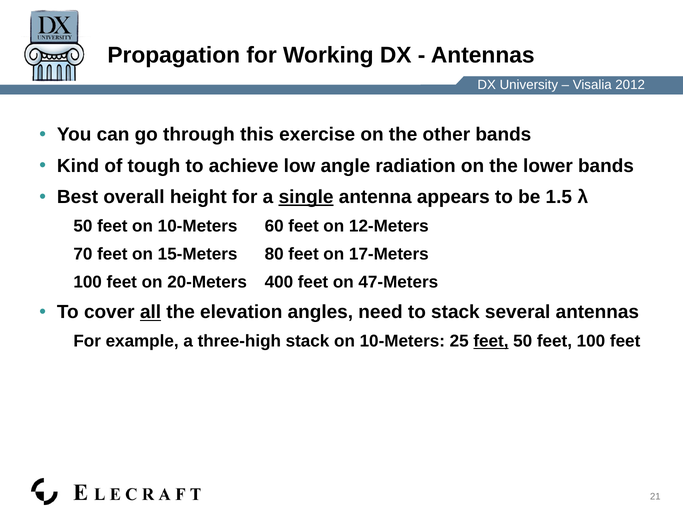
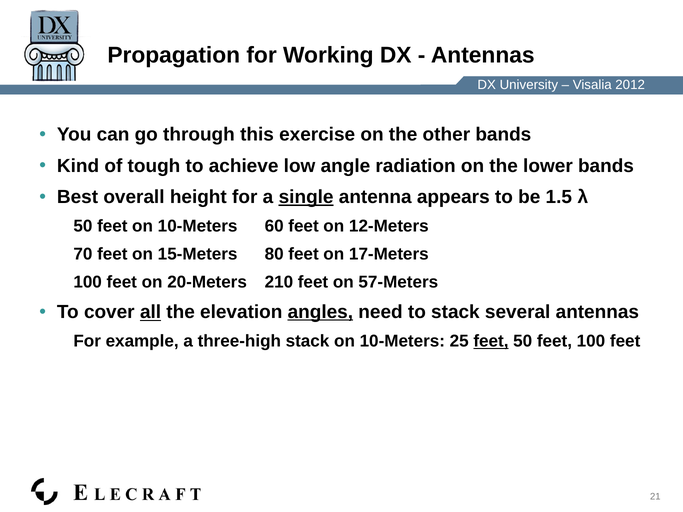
400: 400 -> 210
47-Meters: 47-Meters -> 57-Meters
angles underline: none -> present
